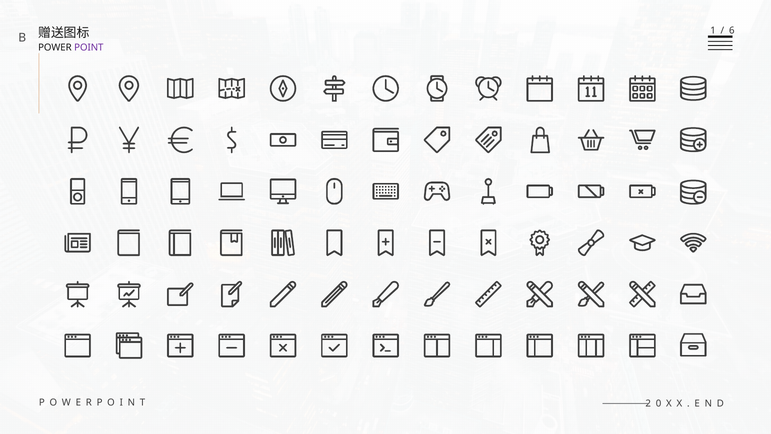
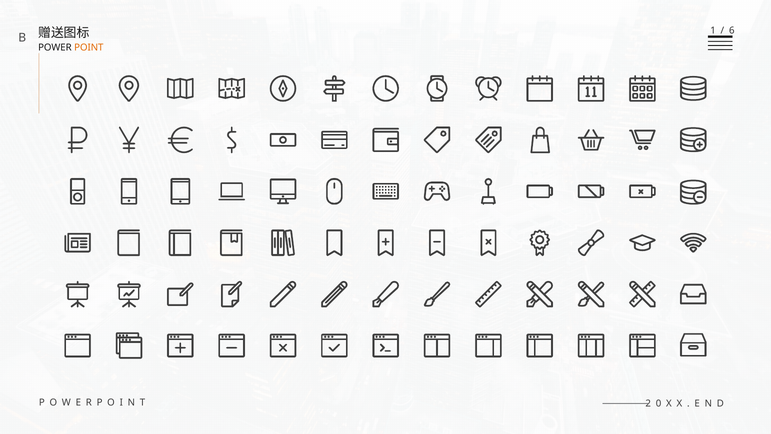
POINT colour: purple -> orange
